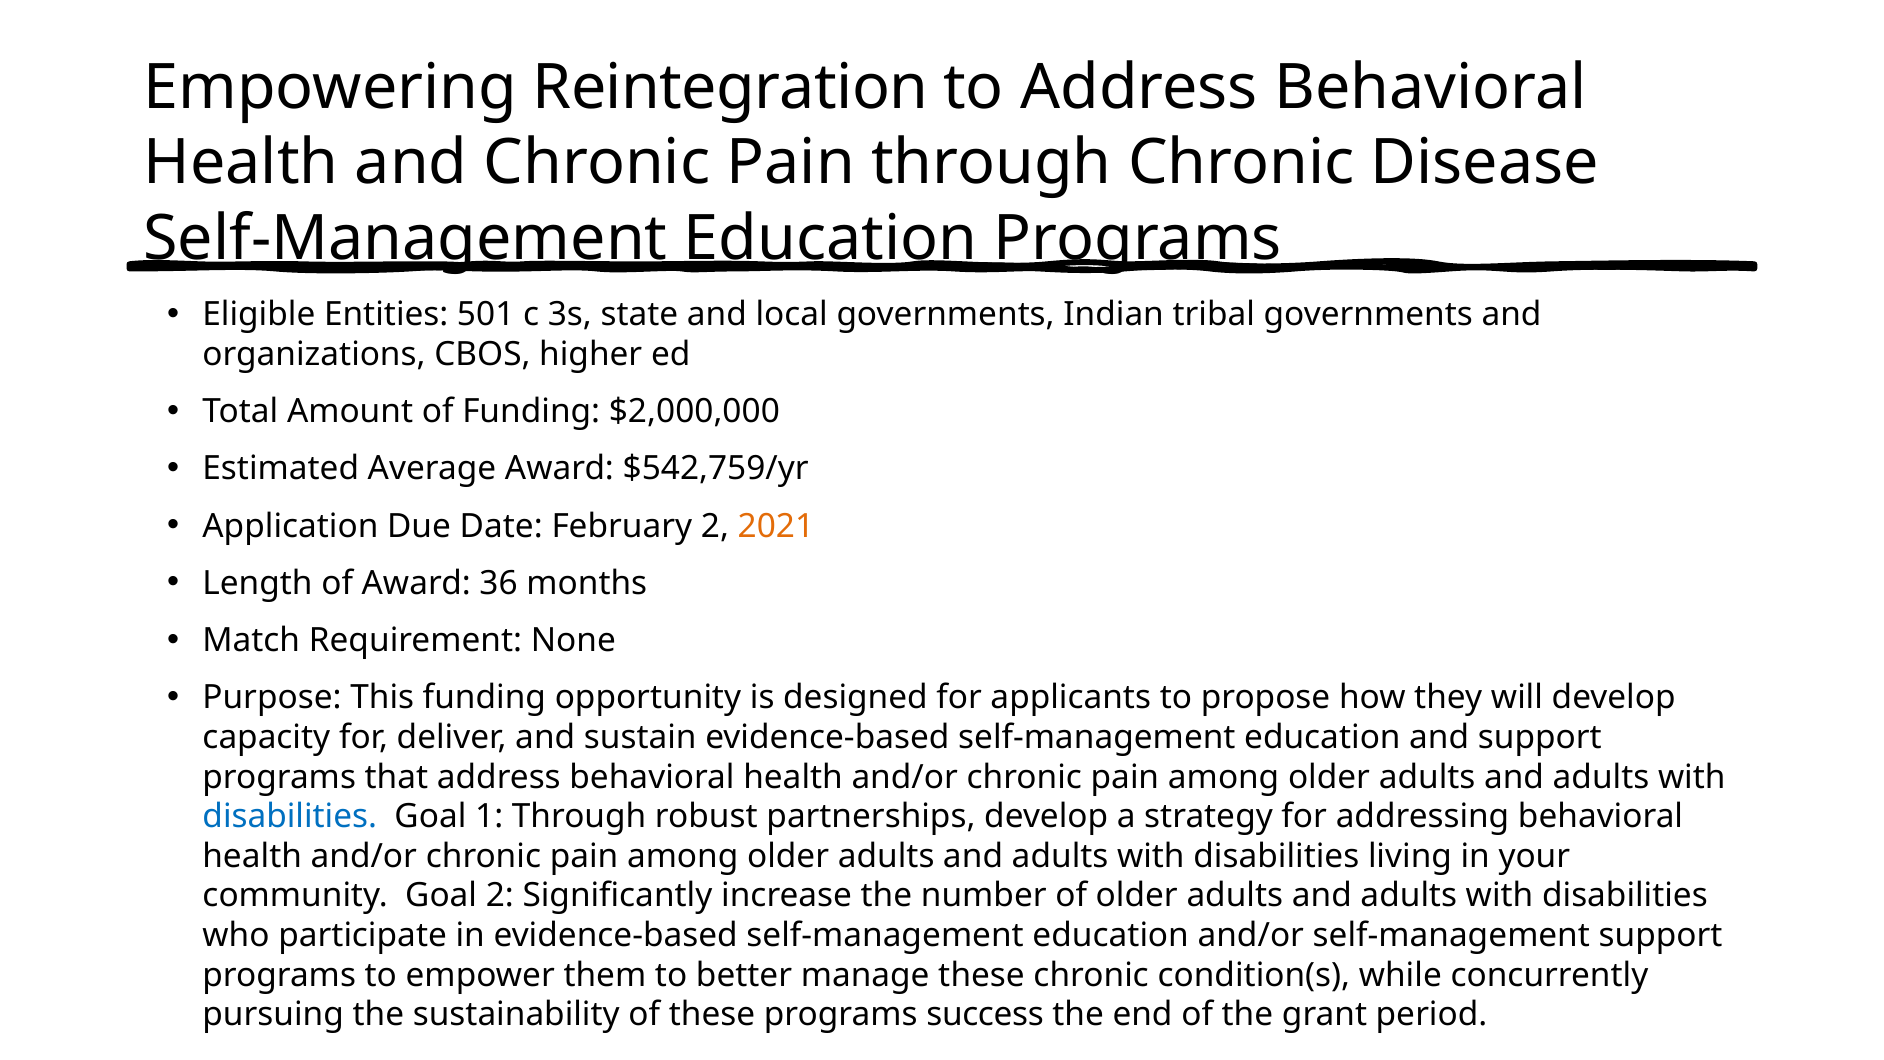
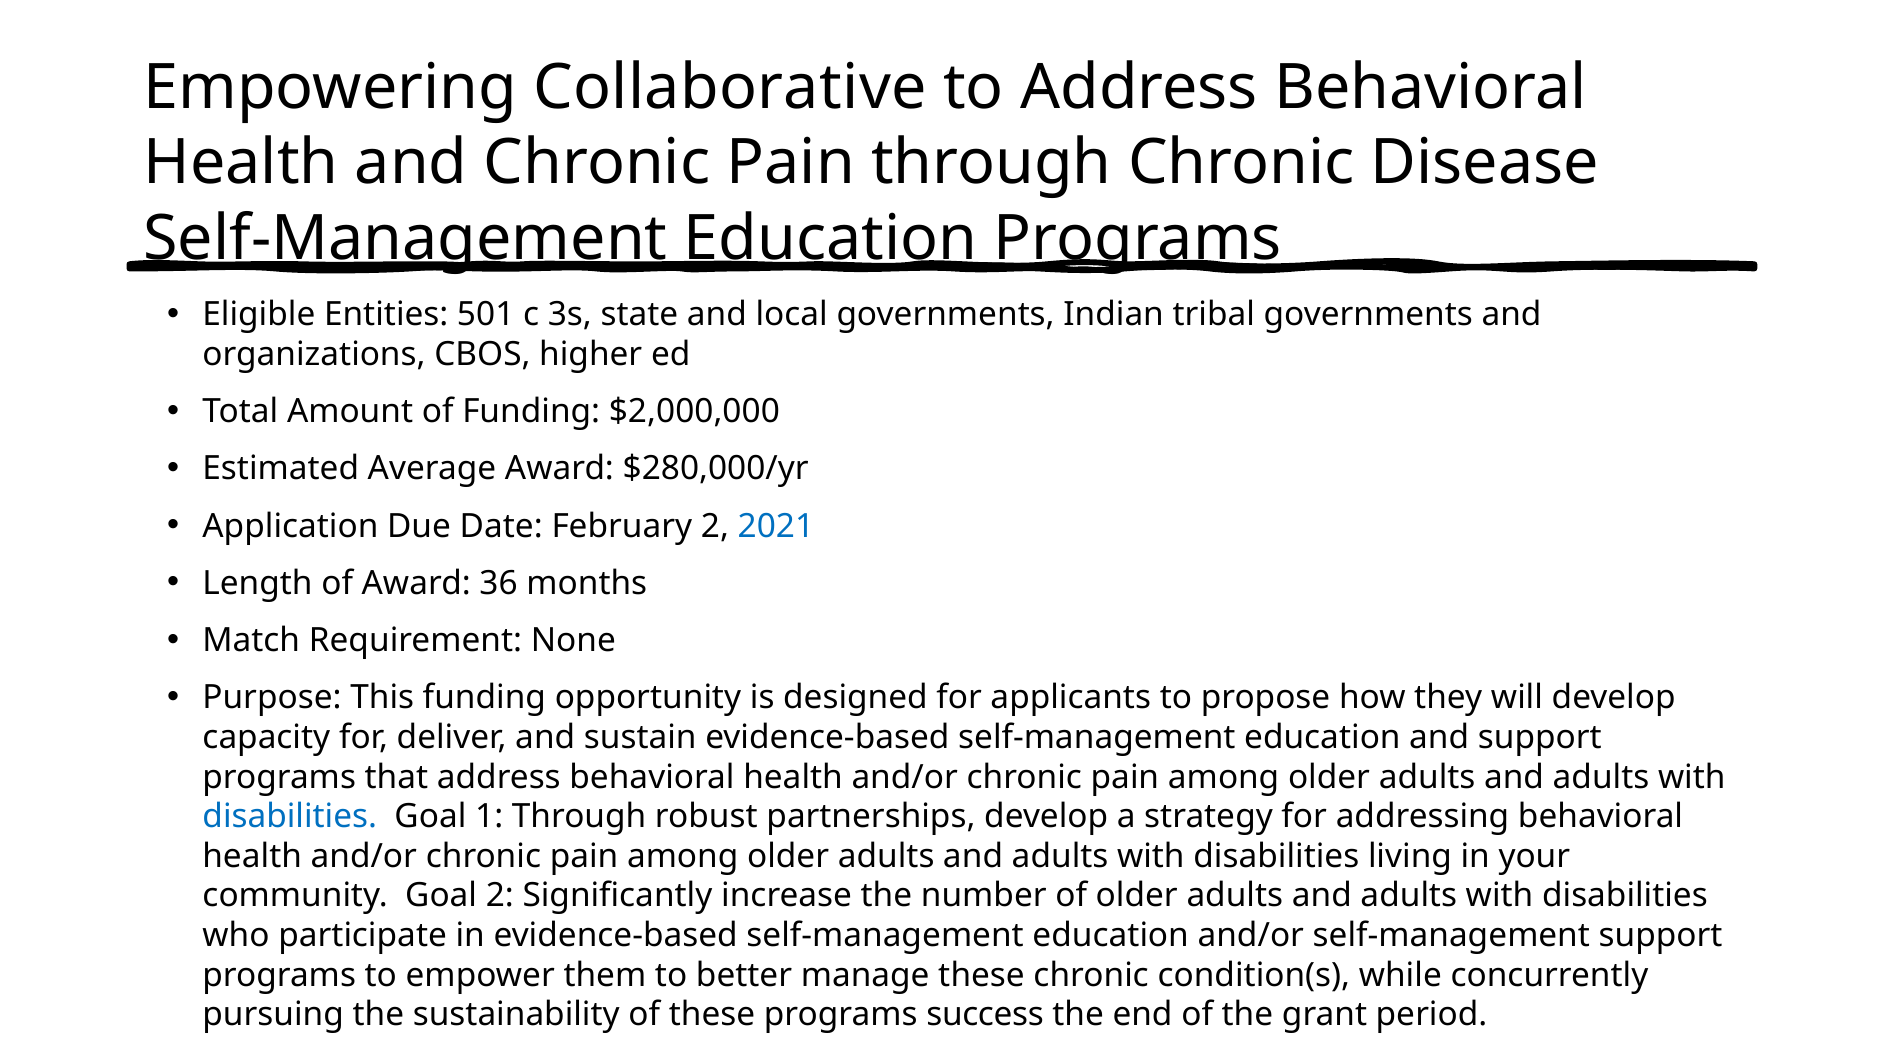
Reintegration: Reintegration -> Collaborative
$542,759/yr: $542,759/yr -> $280,000/yr
2021 colour: orange -> blue
